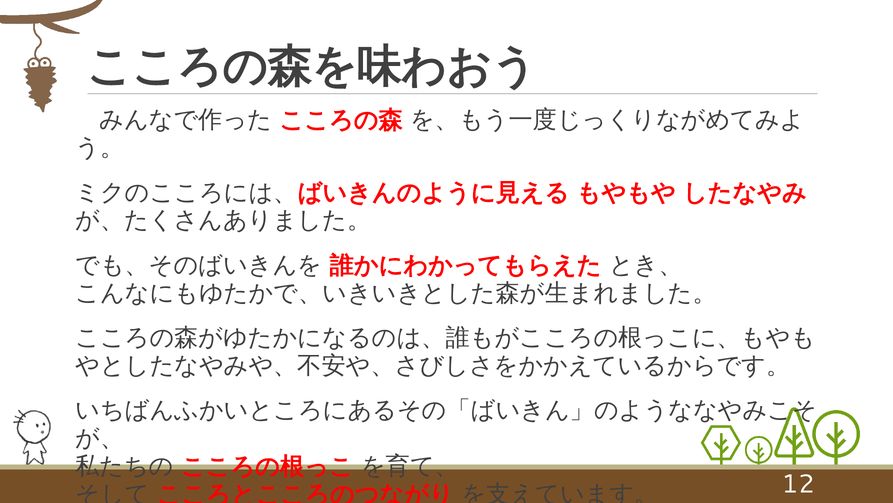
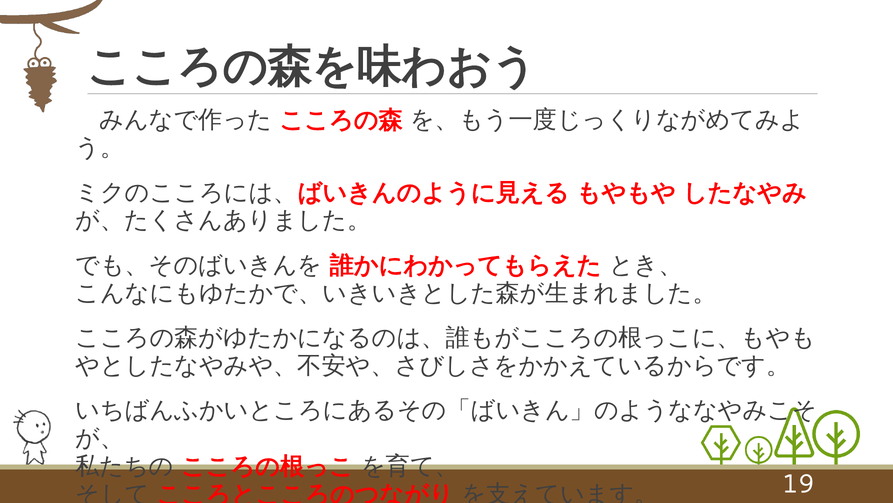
12: 12 -> 19
